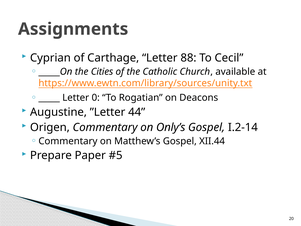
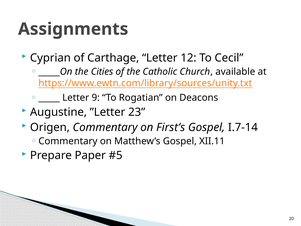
88: 88 -> 12
0: 0 -> 9
44: 44 -> 23
Only’s: Only’s -> First’s
I.2-14: I.2-14 -> I.7-14
XII.44: XII.44 -> XII.11
